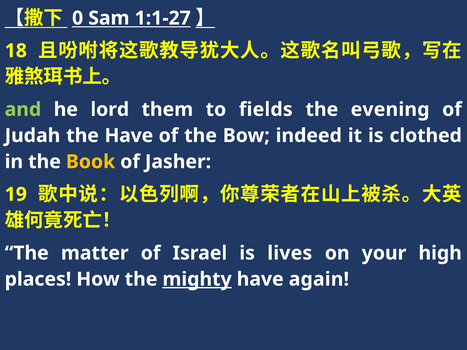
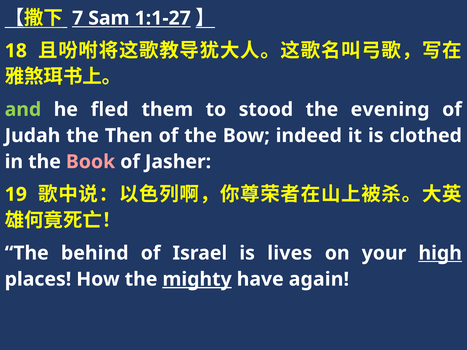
0: 0 -> 7
lord: lord -> fled
fields: fields -> stood
the Have: Have -> Then
Book colour: yellow -> pink
matter: matter -> behind
high underline: none -> present
